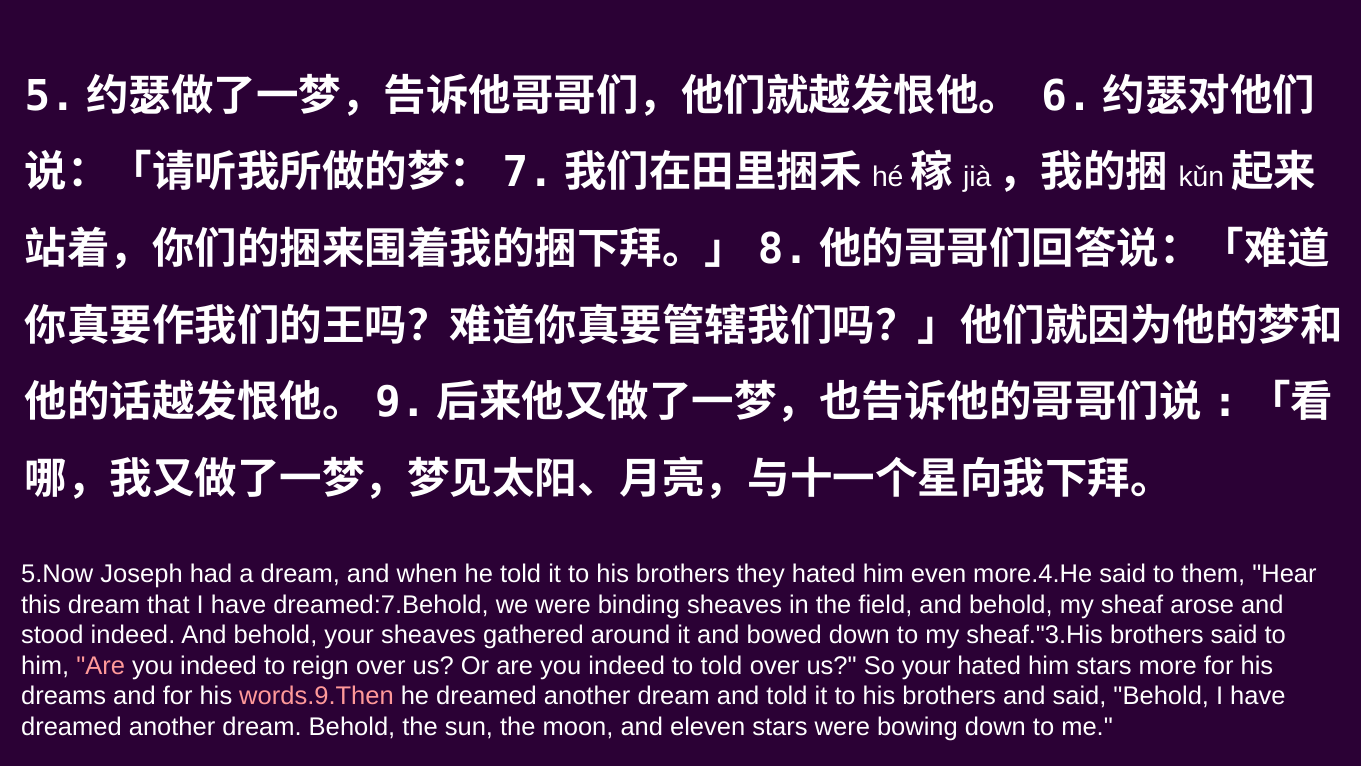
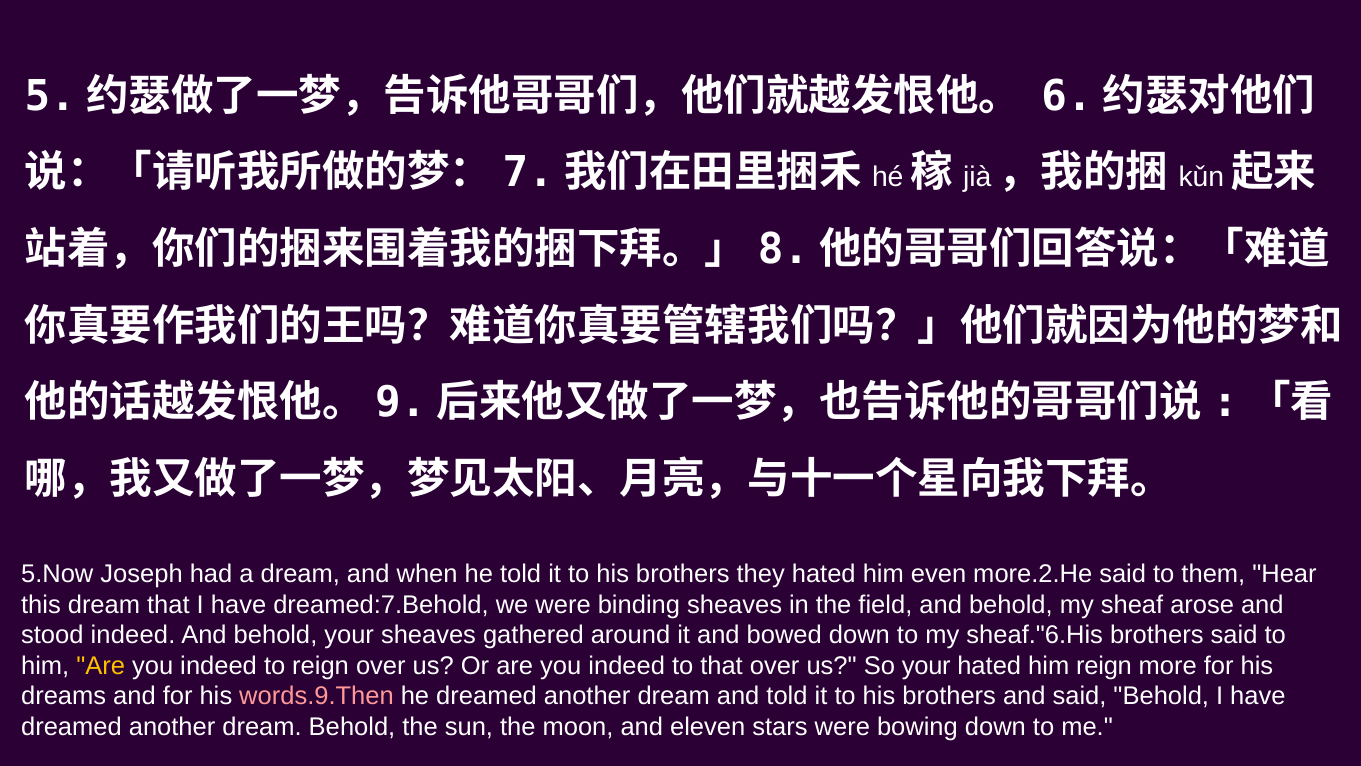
more.4.He: more.4.He -> more.2.He
sheaf."3.His: sheaf."3.His -> sheaf."6.His
Are at (101, 666) colour: pink -> yellow
to told: told -> that
him stars: stars -> reign
